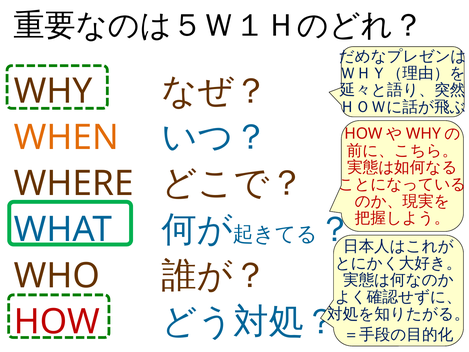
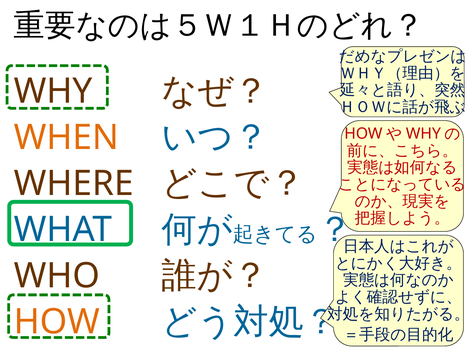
HOW at (57, 322) colour: red -> orange
